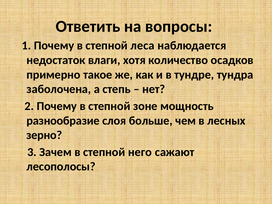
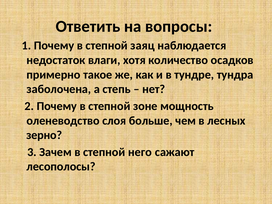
леса: леса -> заяц
разнообразие: разнообразие -> оленеводство
